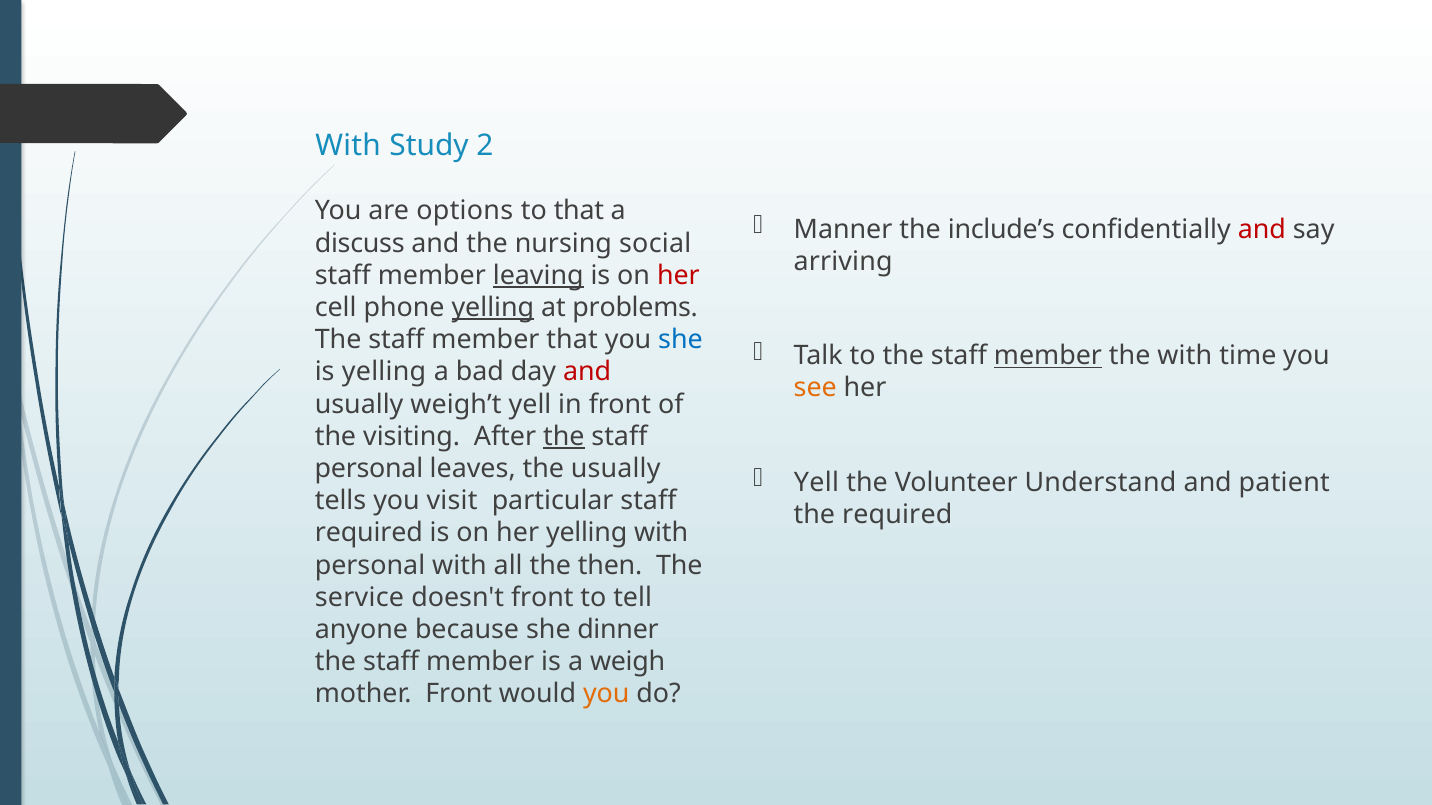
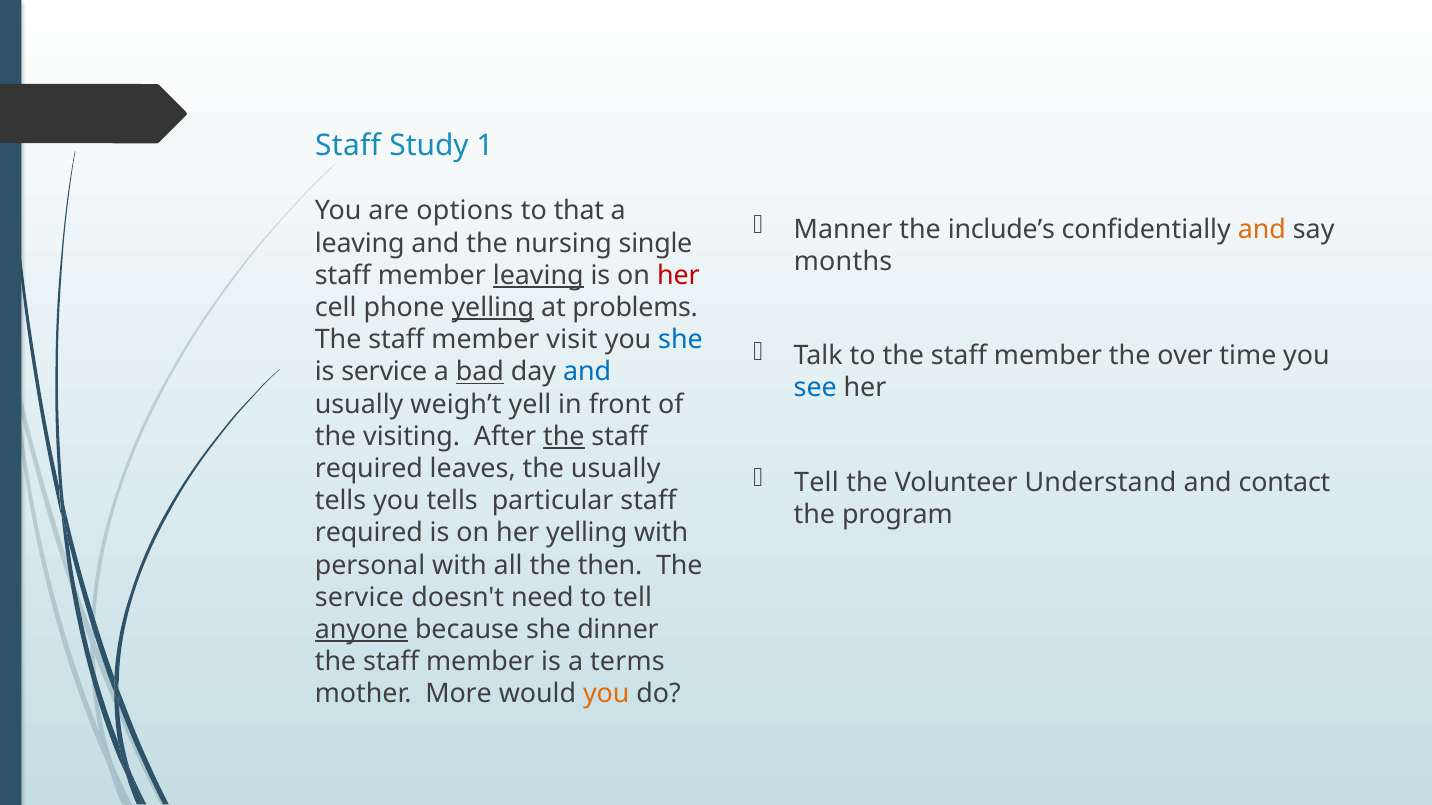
With at (348, 146): With -> Staff
2: 2 -> 1
and at (1262, 230) colour: red -> orange
discuss at (360, 243): discuss -> leaving
social: social -> single
arriving: arriving -> months
member that: that -> visit
member at (1048, 356) underline: present -> none
the with: with -> over
is yelling: yelling -> service
bad underline: none -> present
and at (587, 372) colour: red -> blue
see colour: orange -> blue
personal at (369, 469): personal -> required
Yell at (816, 483): Yell -> Tell
patient: patient -> contact
you visit: visit -> tells
the required: required -> program
doesn't front: front -> need
anyone underline: none -> present
weigh: weigh -> terms
mother Front: Front -> More
